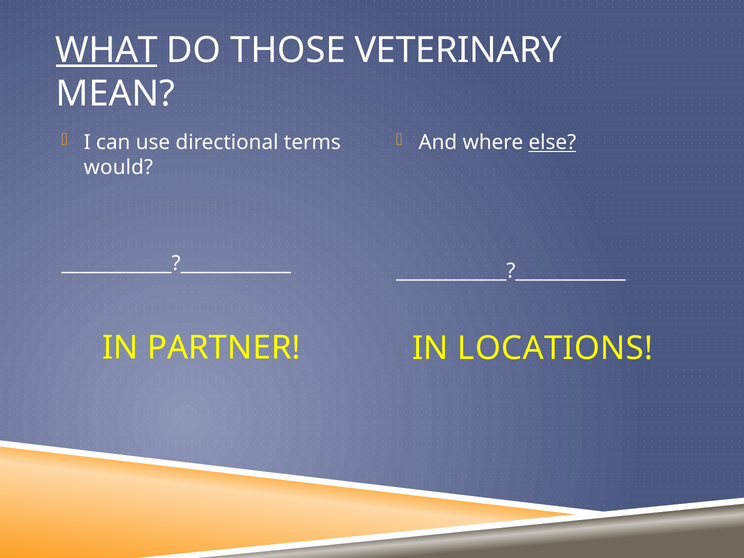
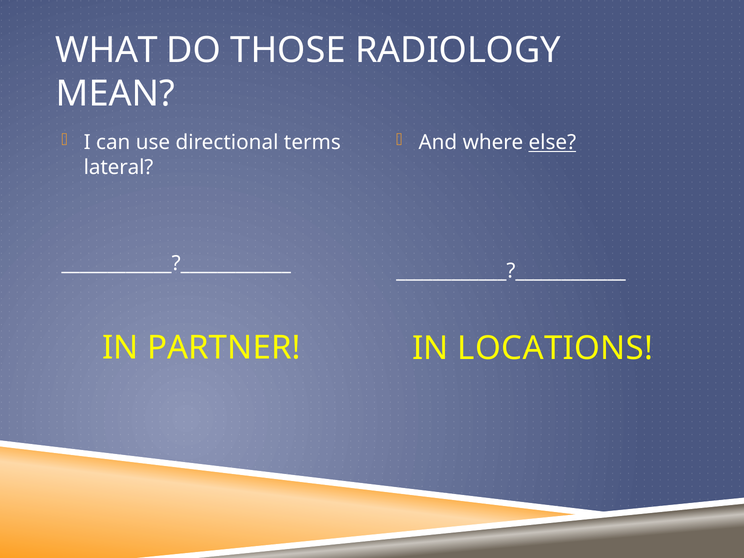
WHAT underline: present -> none
VETERINARY: VETERINARY -> RADIOLOGY
would: would -> lateral
